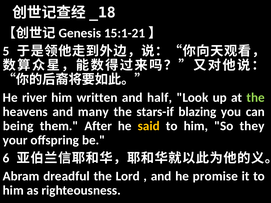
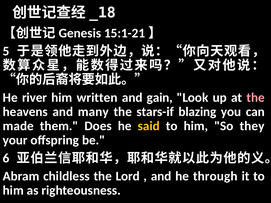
half: half -> gain
the at (256, 98) colour: light green -> pink
being: being -> made
After: After -> Does
dreadful: dreadful -> childless
promise: promise -> through
